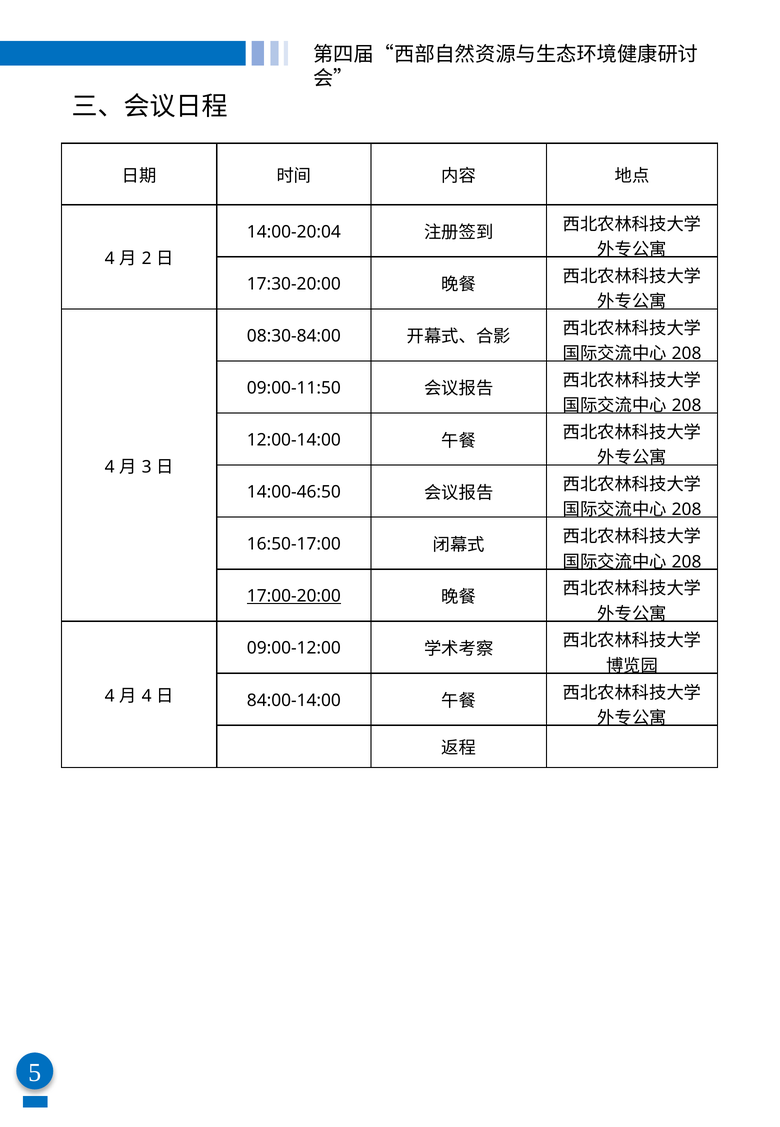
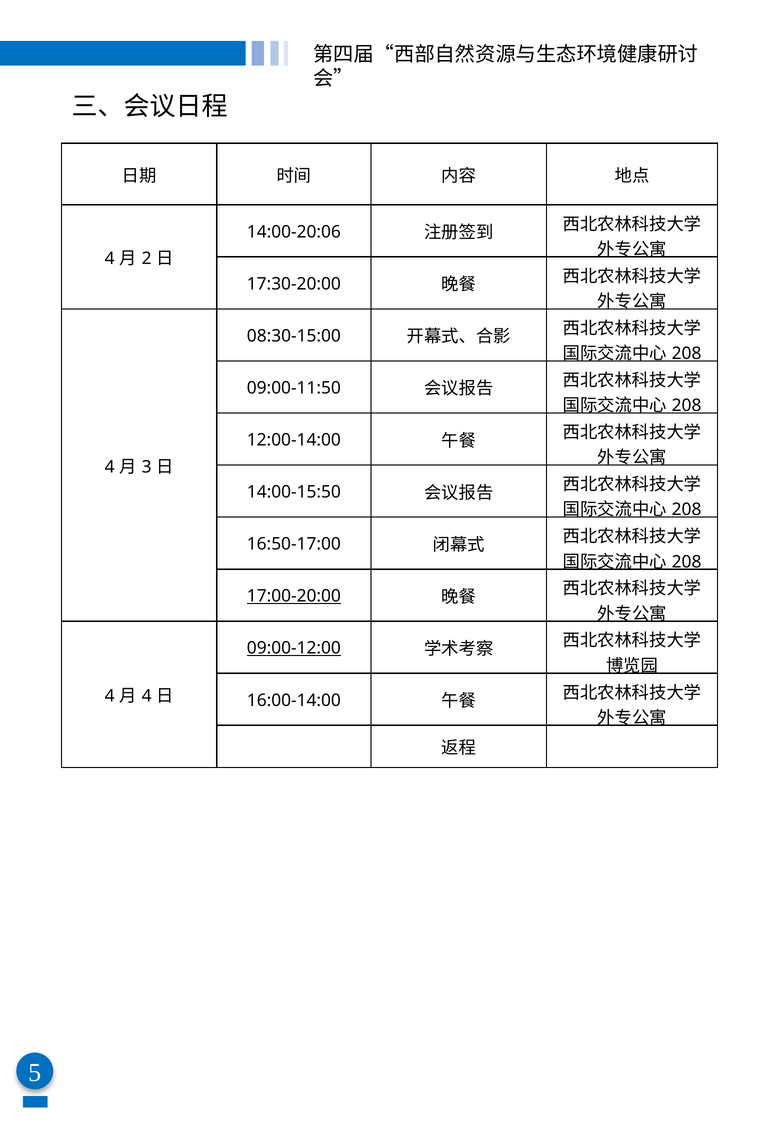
14:00-20:04: 14:00-20:04 -> 14:00-20:06
08:30-84:00: 08:30-84:00 -> 08:30-15:00
14:00-46:50: 14:00-46:50 -> 14:00-15:50
09:00-12:00 underline: none -> present
84:00-14:00: 84:00-14:00 -> 16:00-14:00
